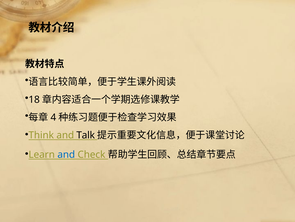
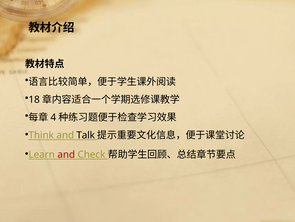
and at (66, 154) colour: blue -> red
